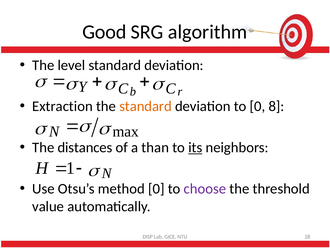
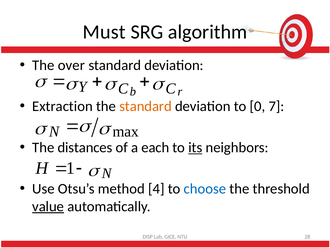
Good: Good -> Must
level: level -> over
8: 8 -> 7
than: than -> each
method 0: 0 -> 4
choose colour: purple -> blue
value underline: none -> present
